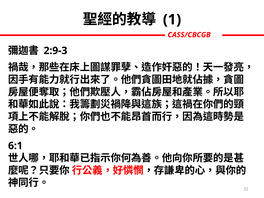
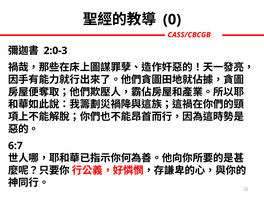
1: 1 -> 0
2:9-3: 2:9-3 -> 2:0-3
6:1: 6:1 -> 6:7
